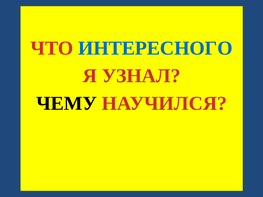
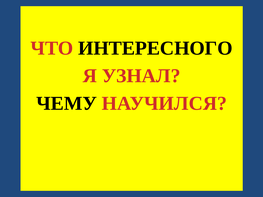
ИНТЕРЕСНОГО colour: blue -> black
